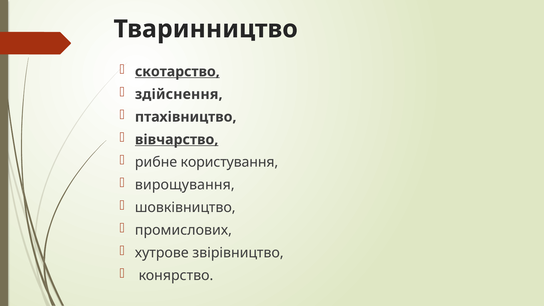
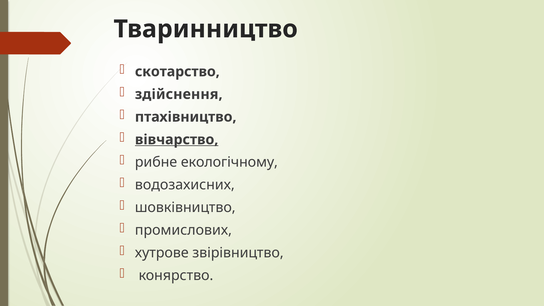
скотарство underline: present -> none
користування: користування -> екологічному
вирощування: вирощування -> водозахисних
